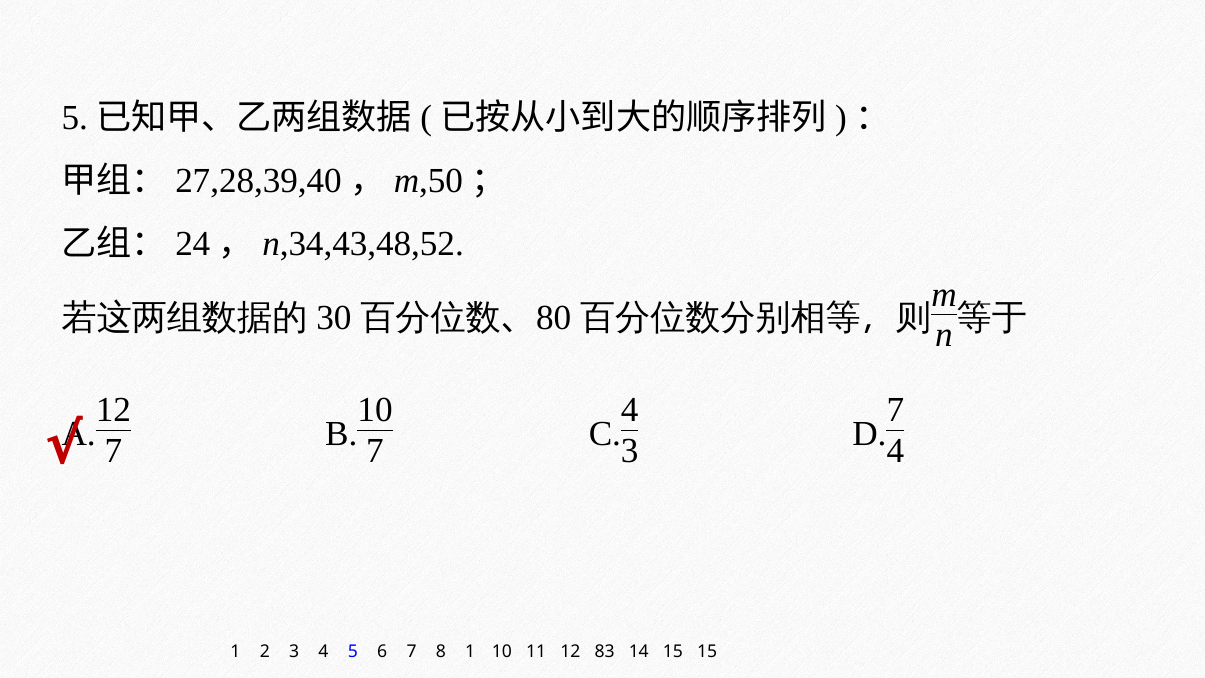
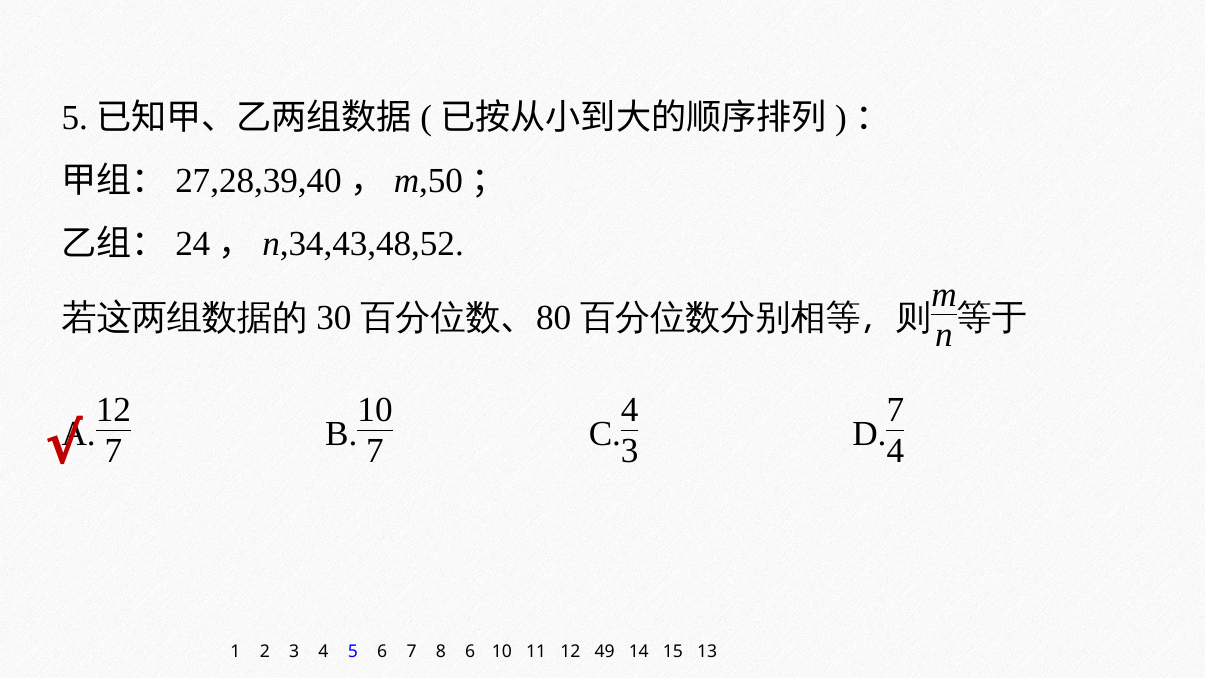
8 1: 1 -> 6
83: 83 -> 49
15 15: 15 -> 13
